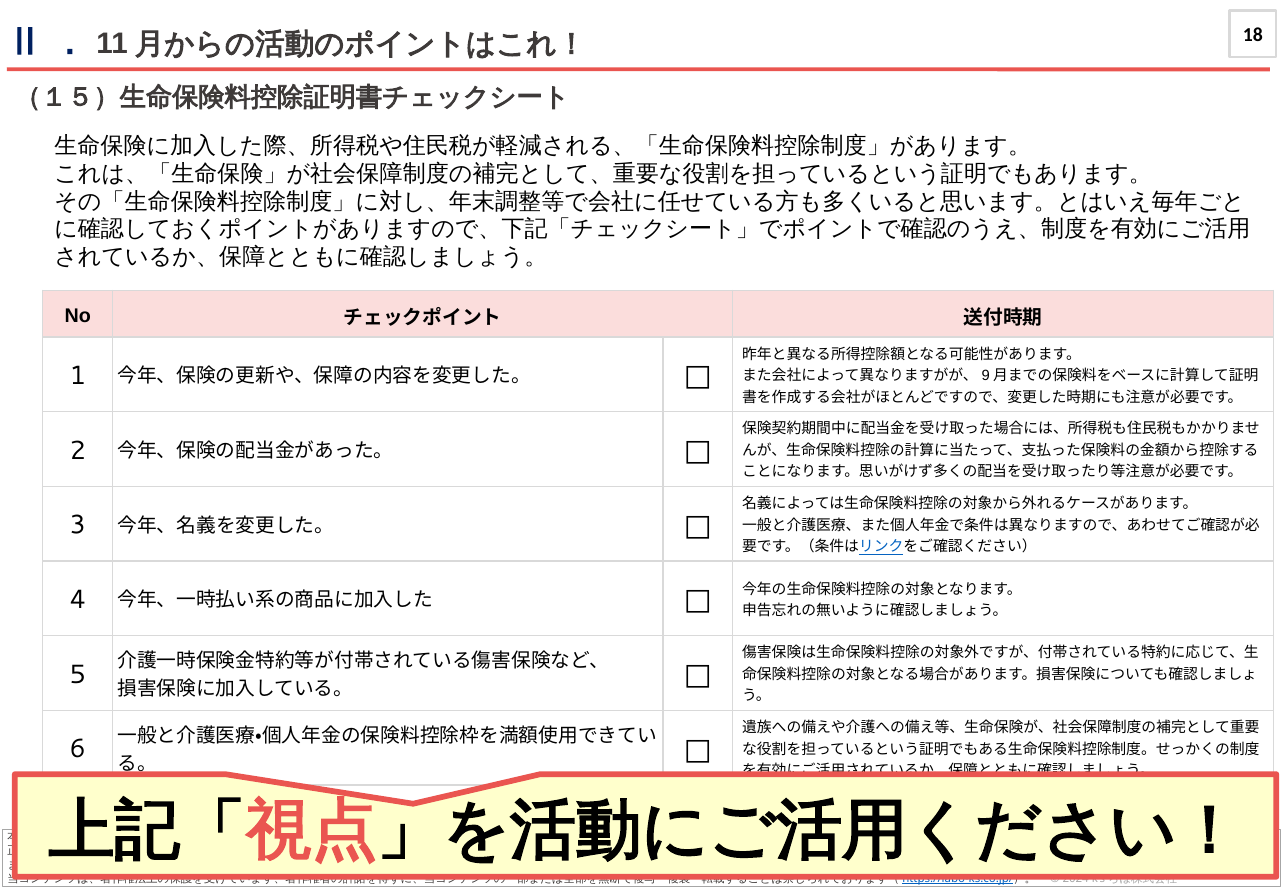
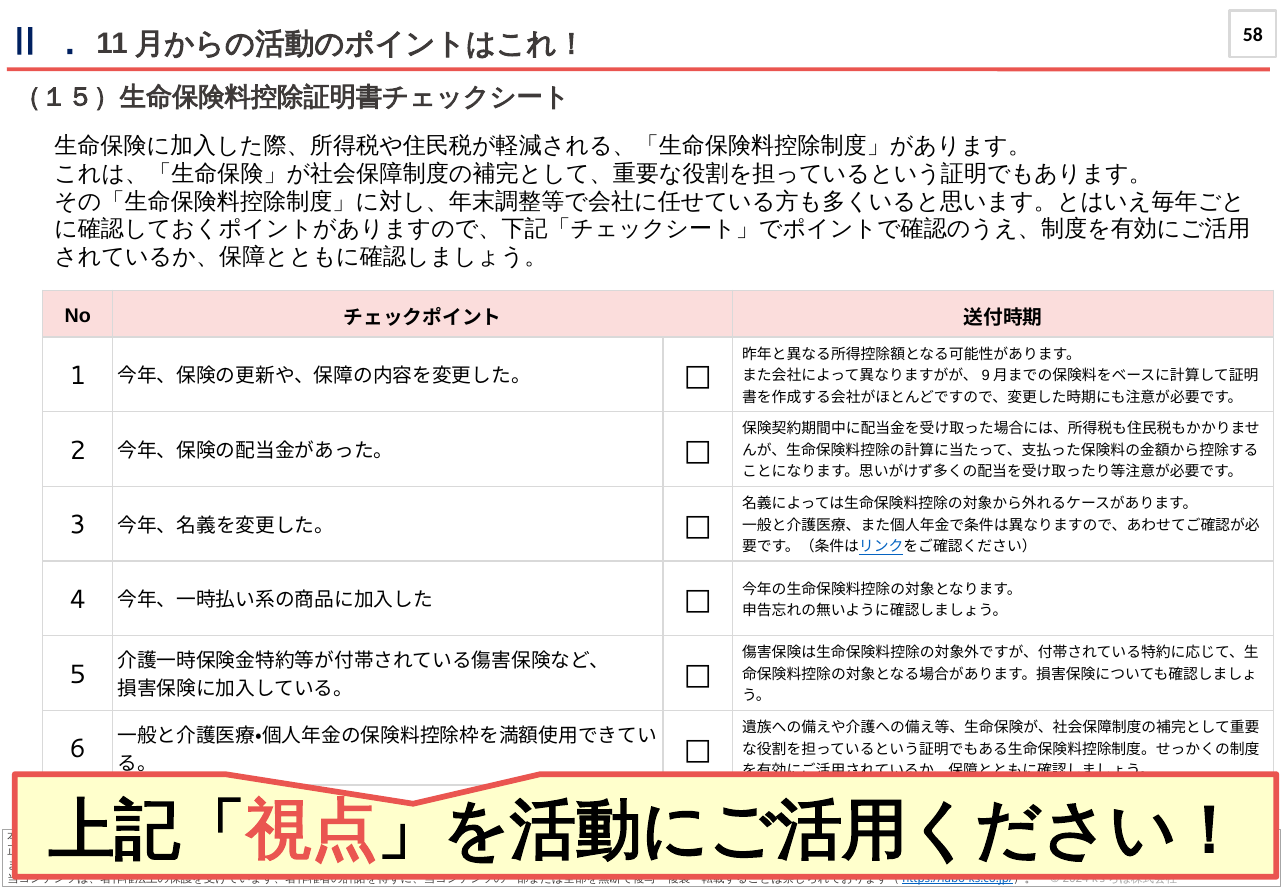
18: 18 -> 58
